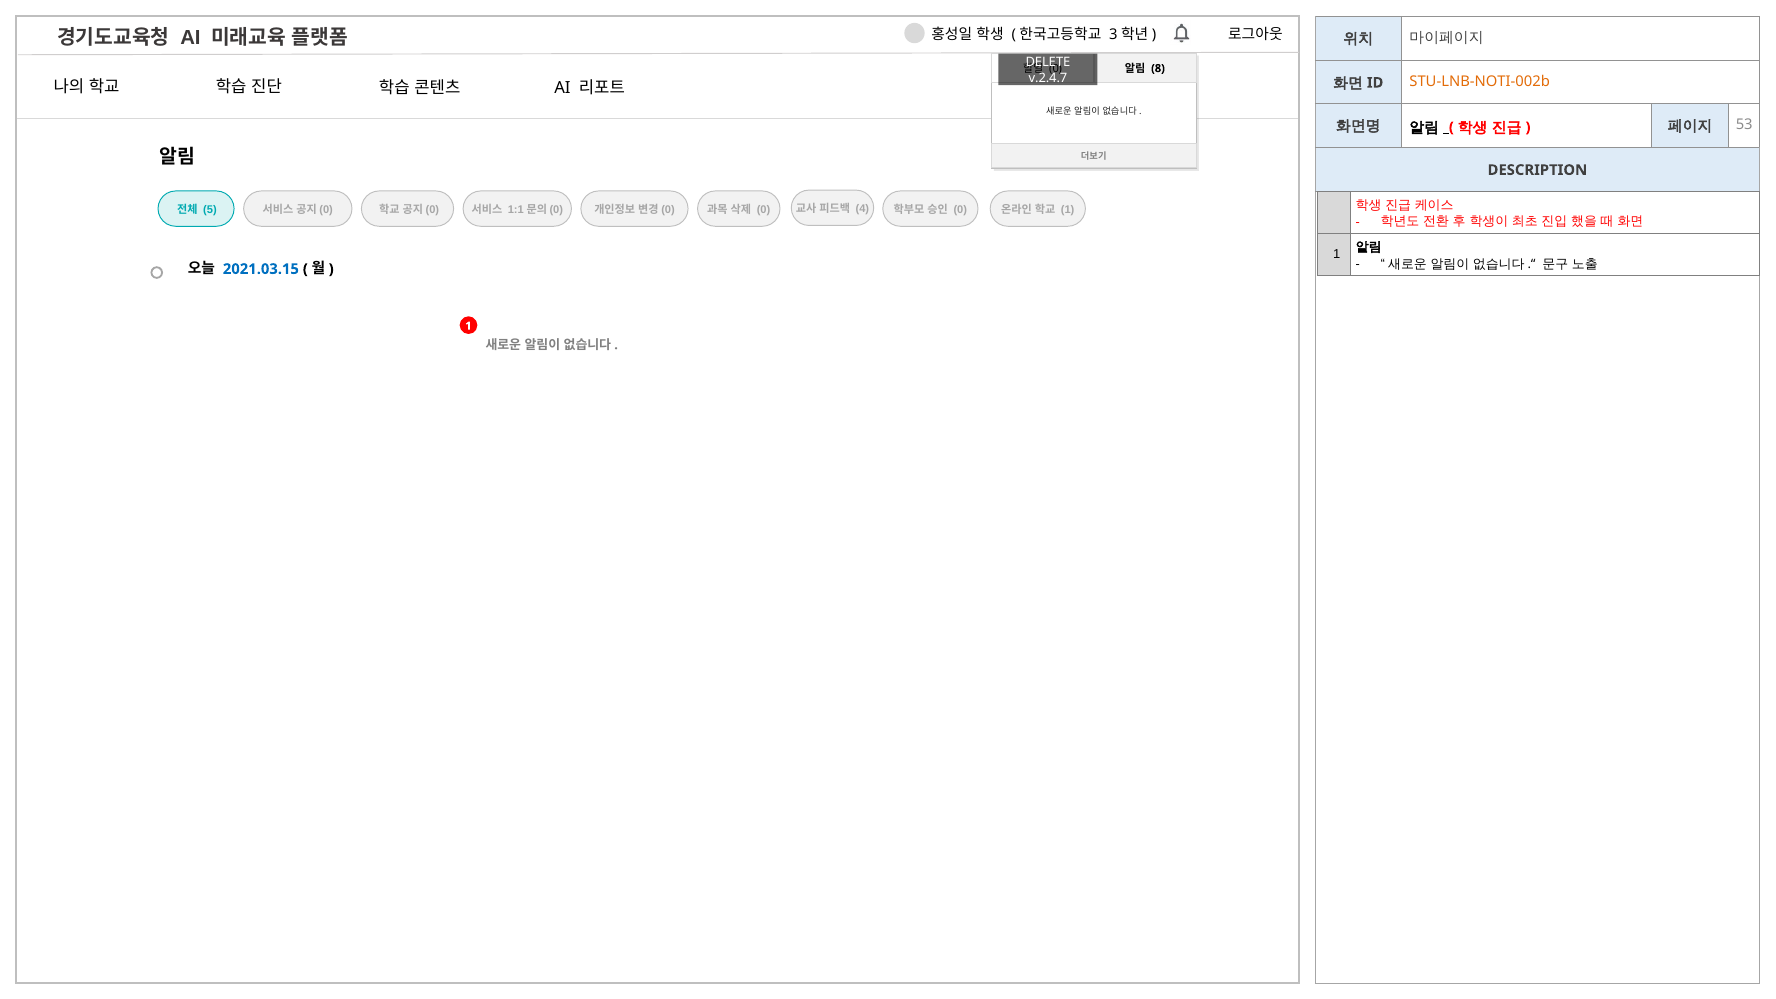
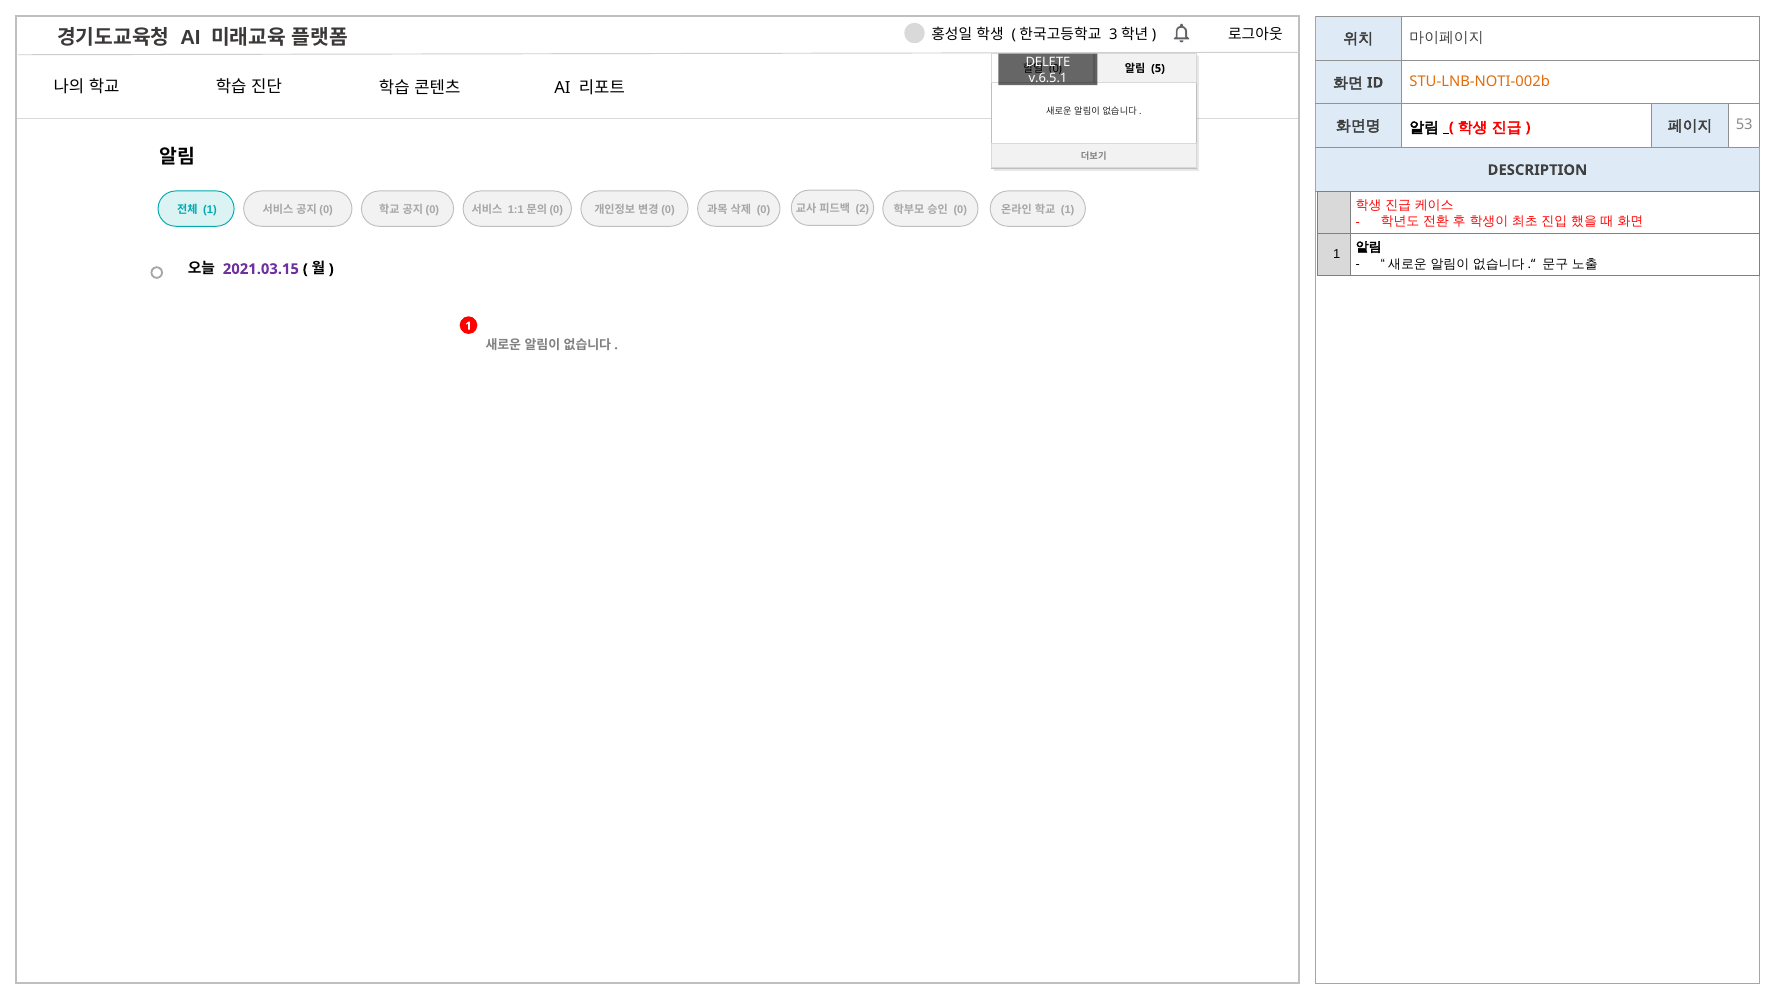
8: 8 -> 5
v.2.4.7: v.2.4.7 -> v.6.5.1
4: 4 -> 2
5 at (210, 210): 5 -> 1
2021.03.15 colour: blue -> purple
